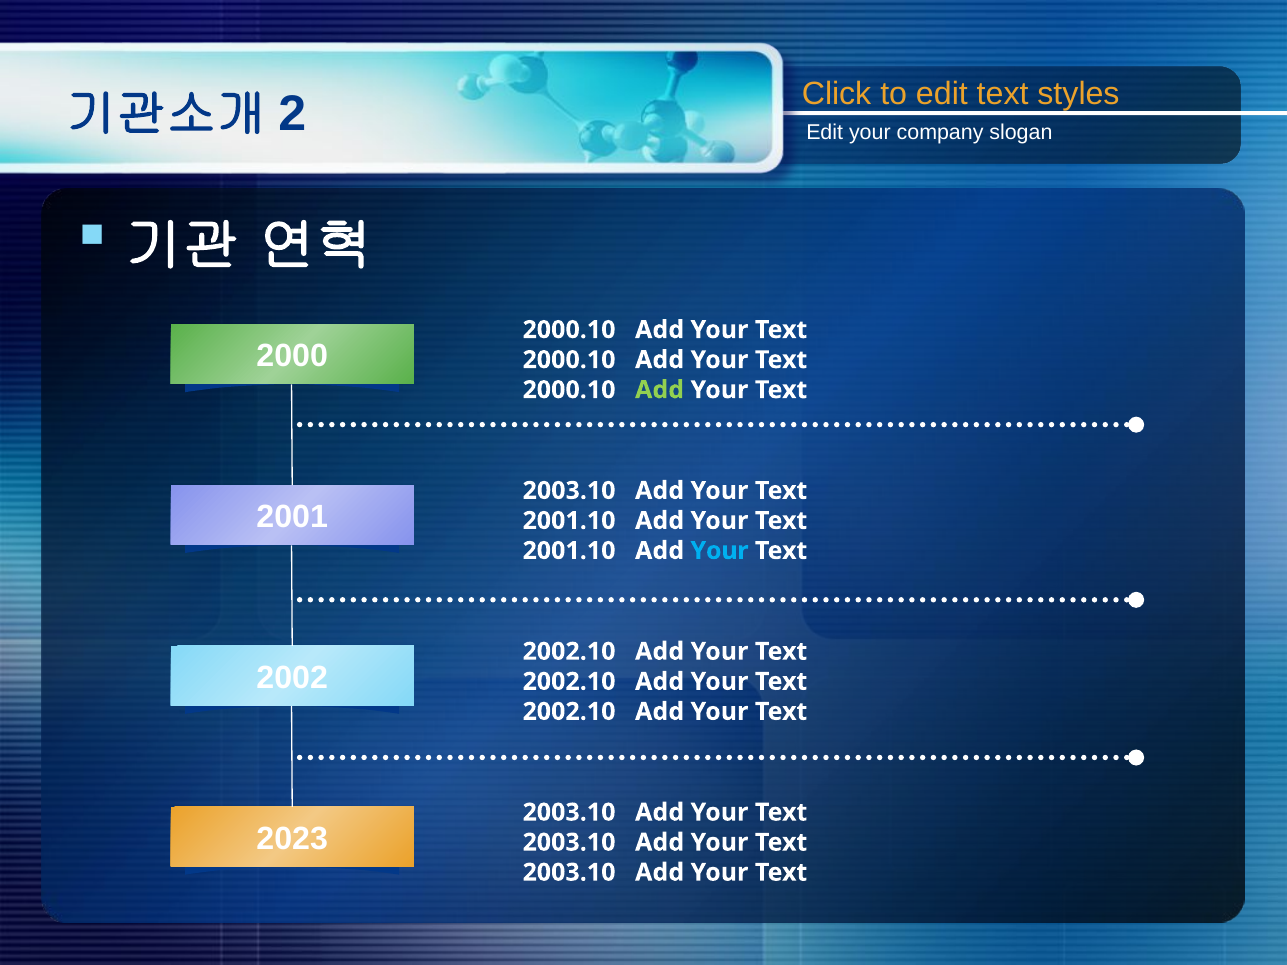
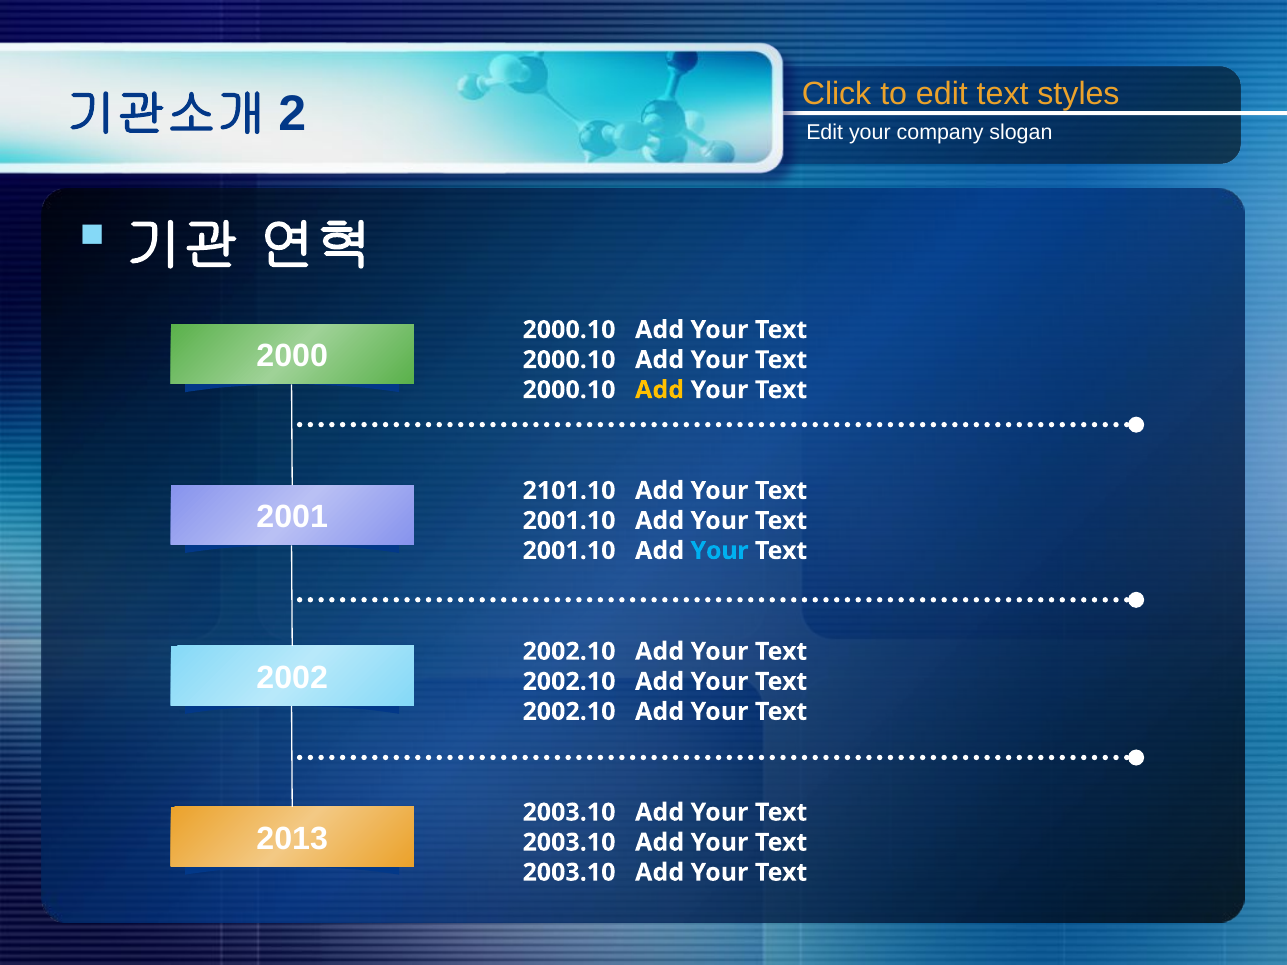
Add at (660, 390) colour: light green -> yellow
2003.10 at (569, 491): 2003.10 -> 2101.10
2023: 2023 -> 2013
